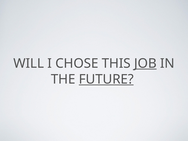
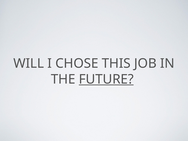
JOB underline: present -> none
